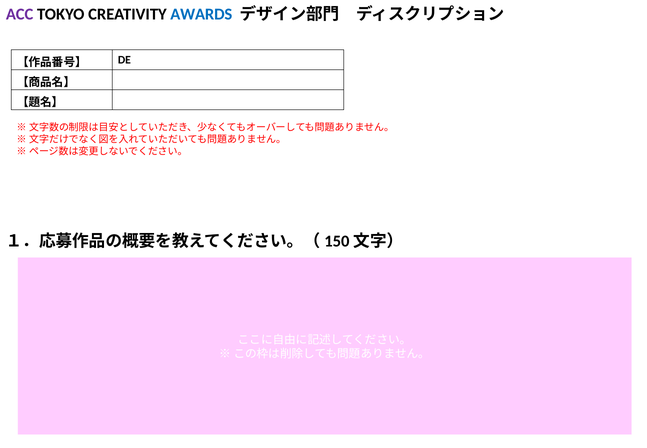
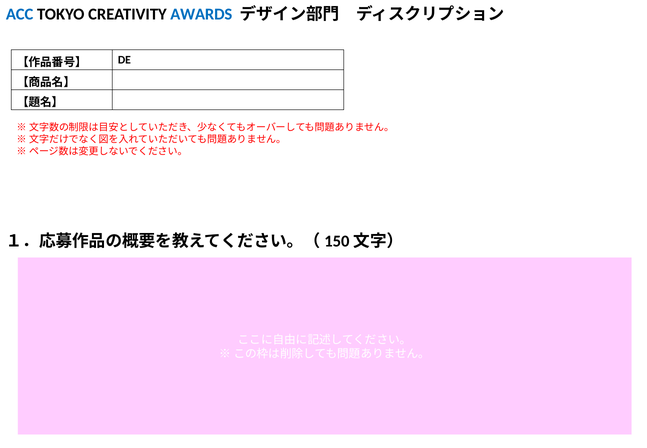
ACC colour: purple -> blue
